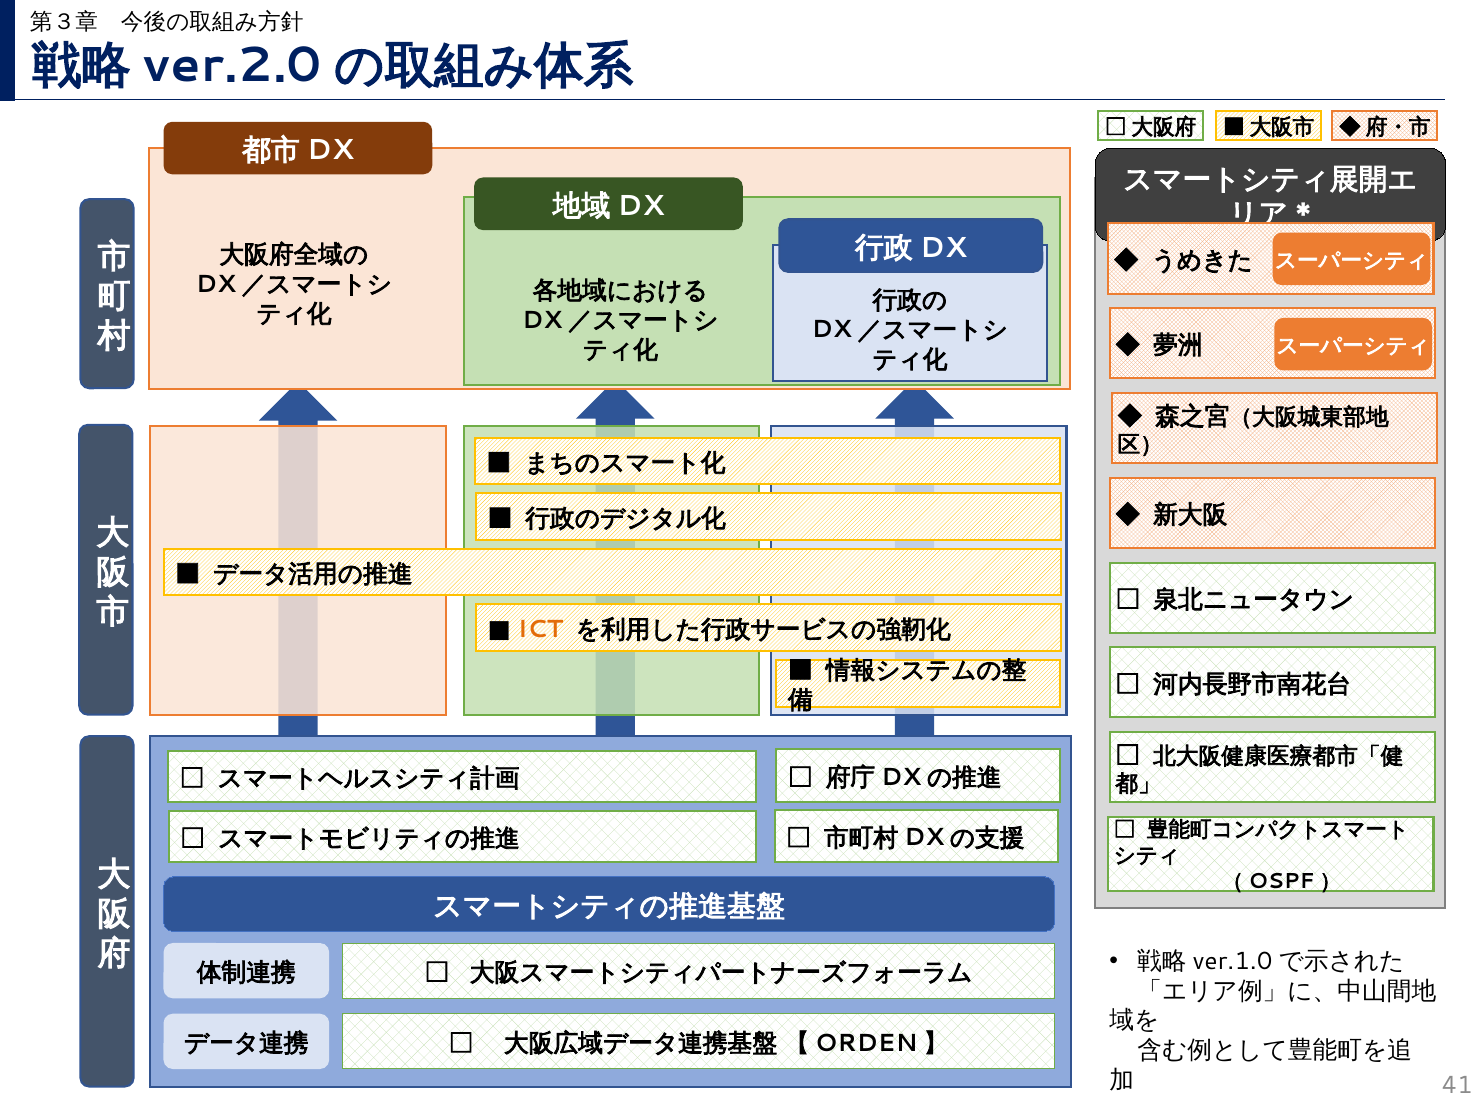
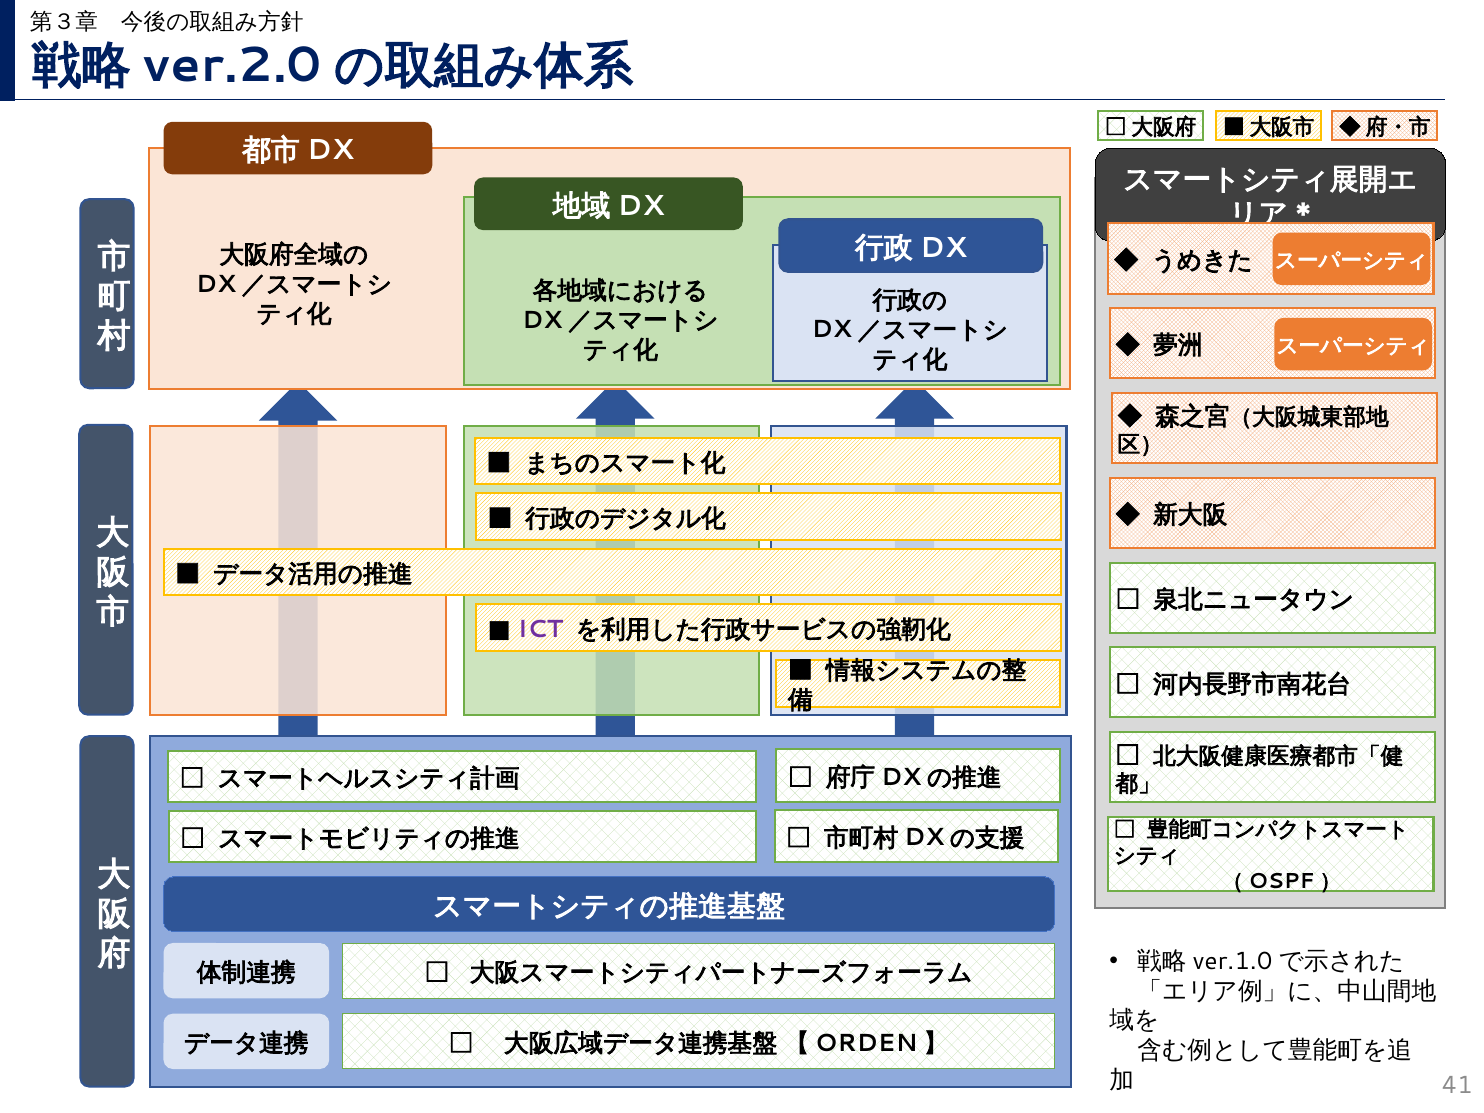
ICT colour: orange -> purple
